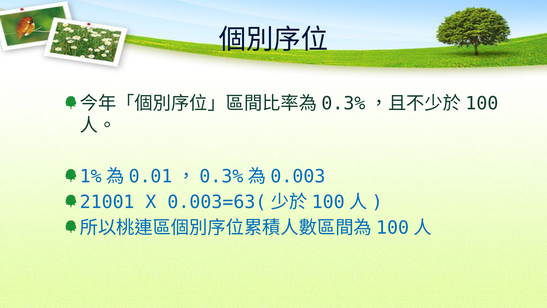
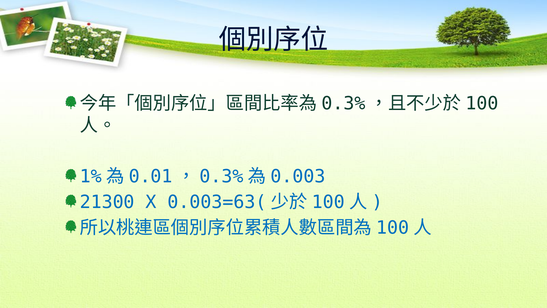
21001: 21001 -> 21300
